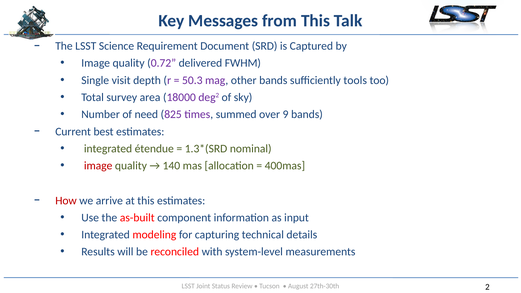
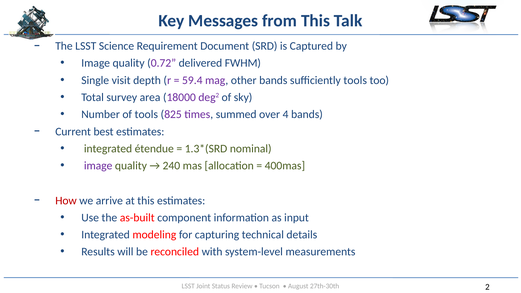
50.3: 50.3 -> 59.4
of need: need -> tools
9: 9 -> 4
image at (98, 166) colour: red -> purple
140: 140 -> 240
